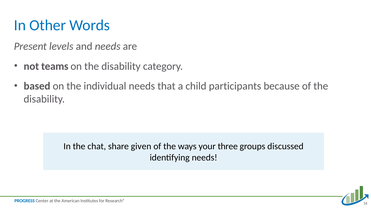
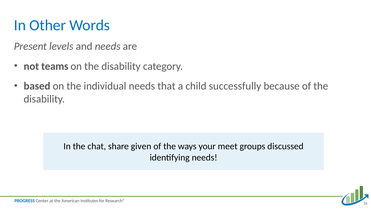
participants: participants -> successfully
three: three -> meet
